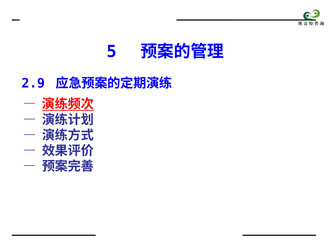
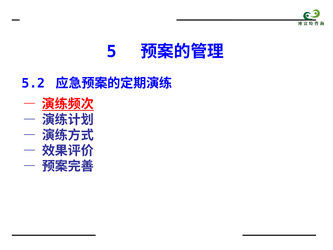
2.9: 2.9 -> 5.2
